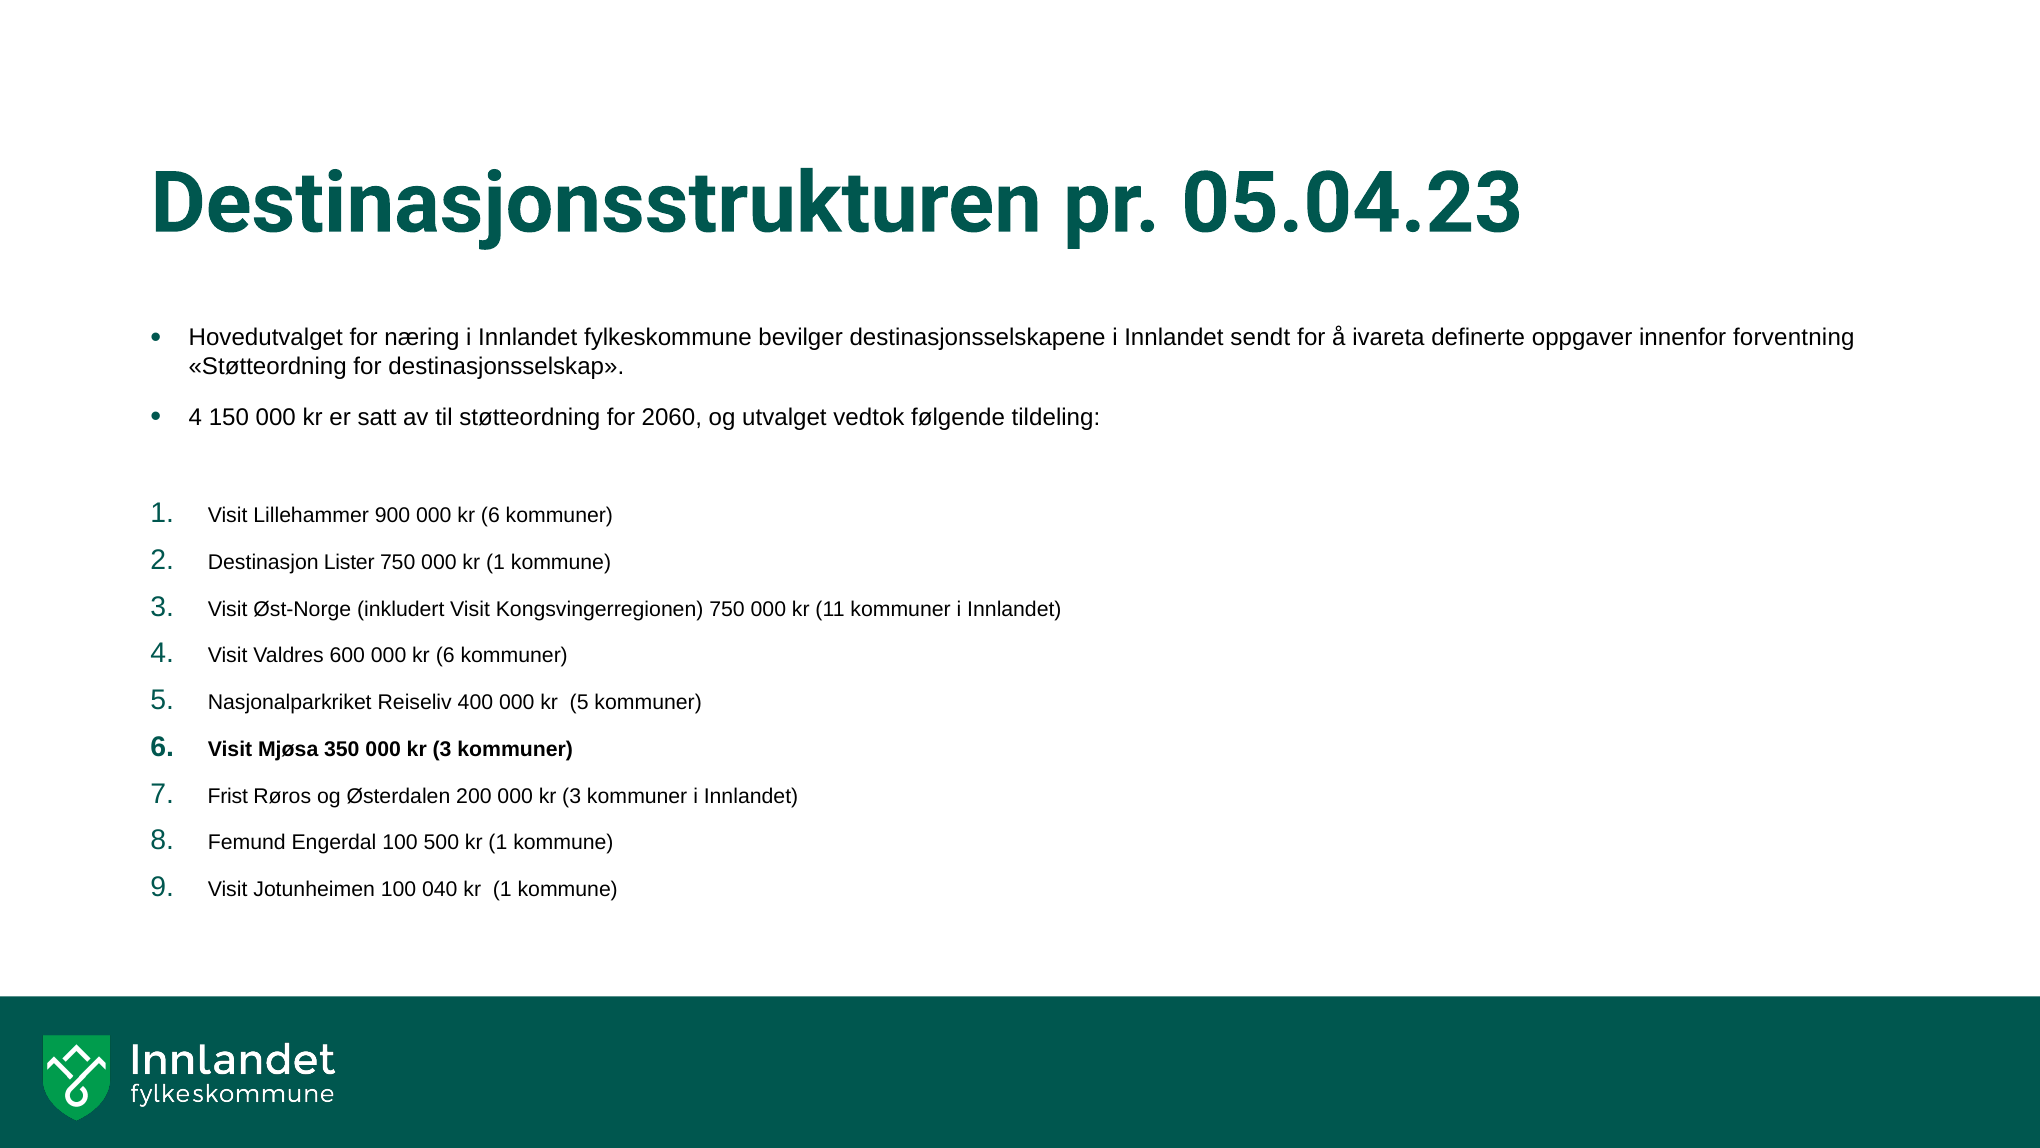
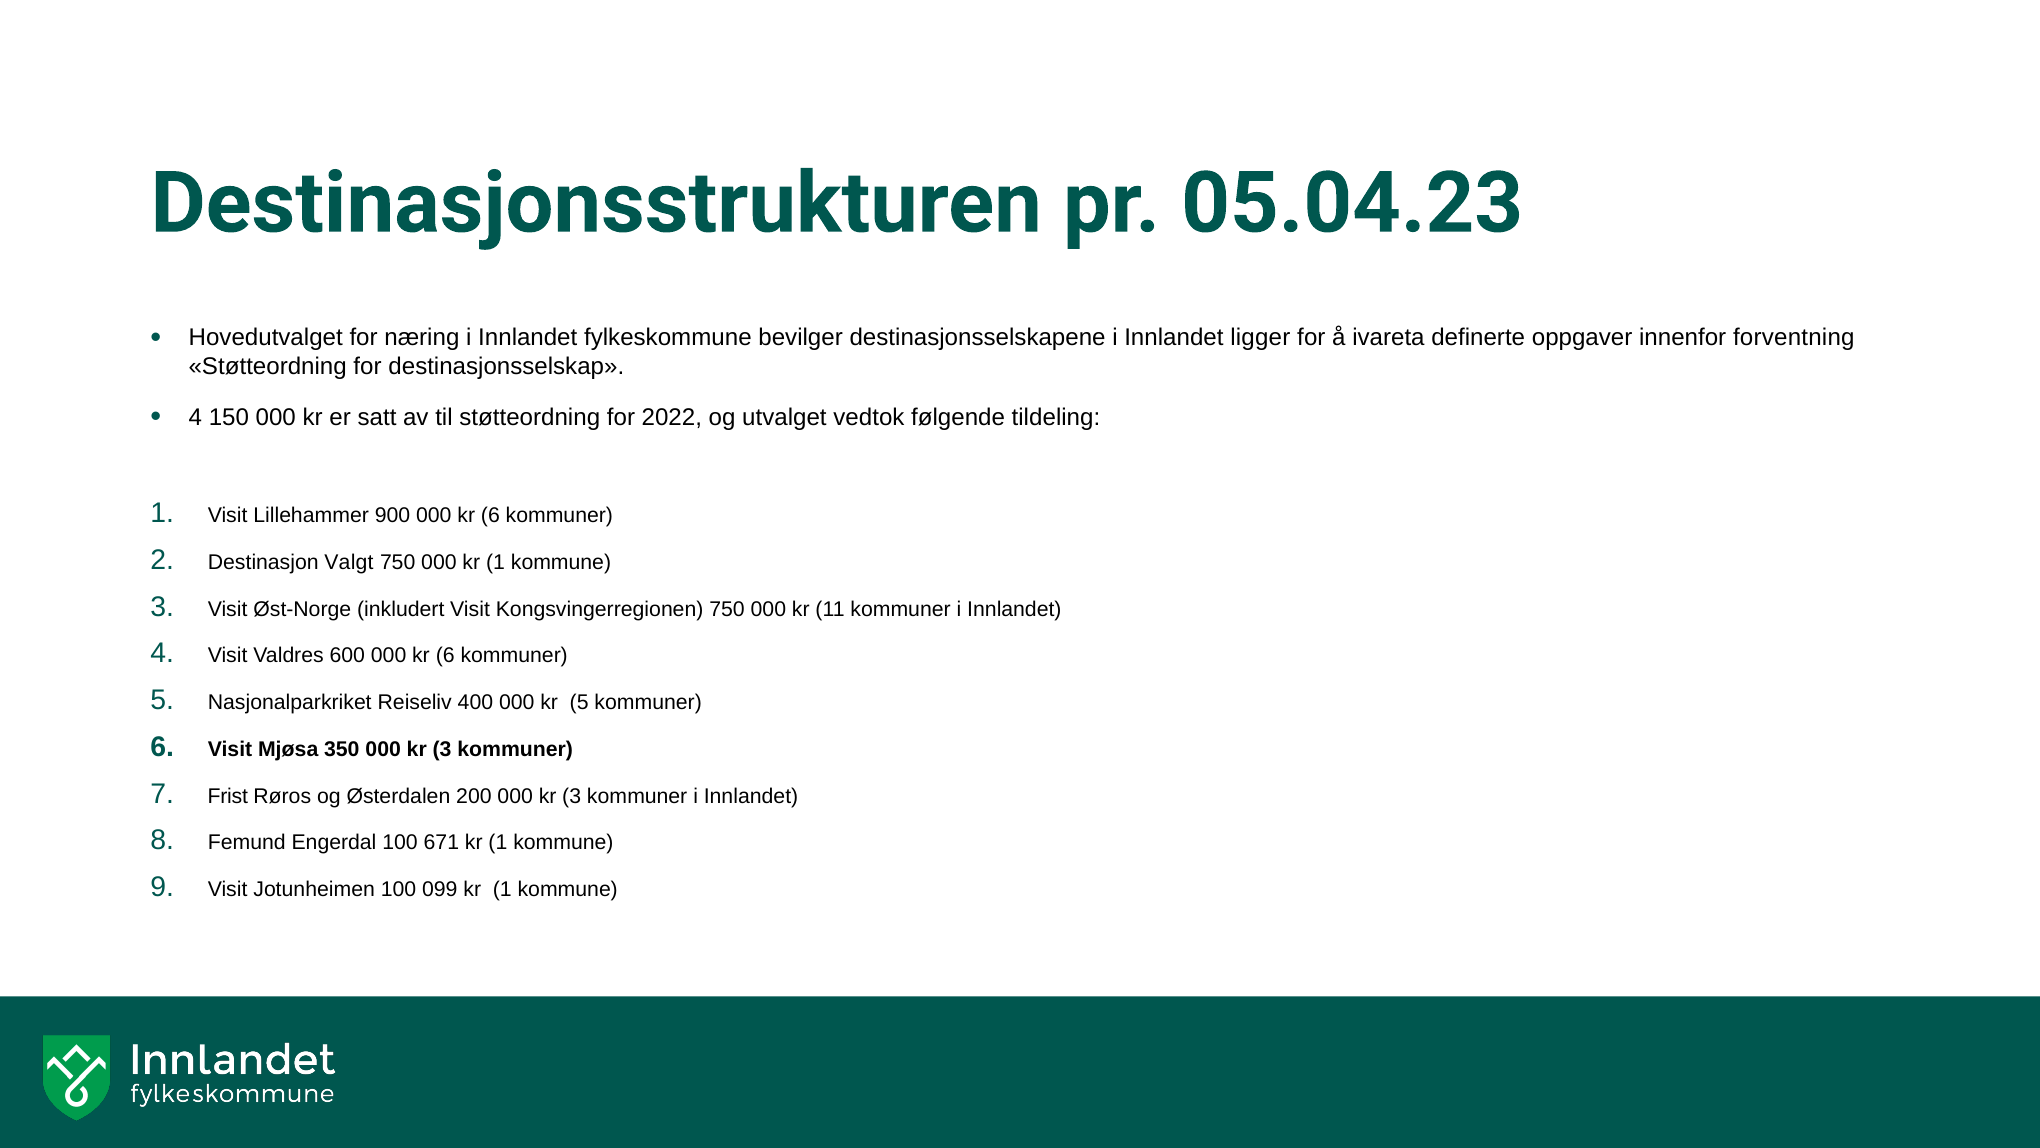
sendt: sendt -> ligger
2060: 2060 -> 2022
Lister: Lister -> Valgt
500: 500 -> 671
040: 040 -> 099
